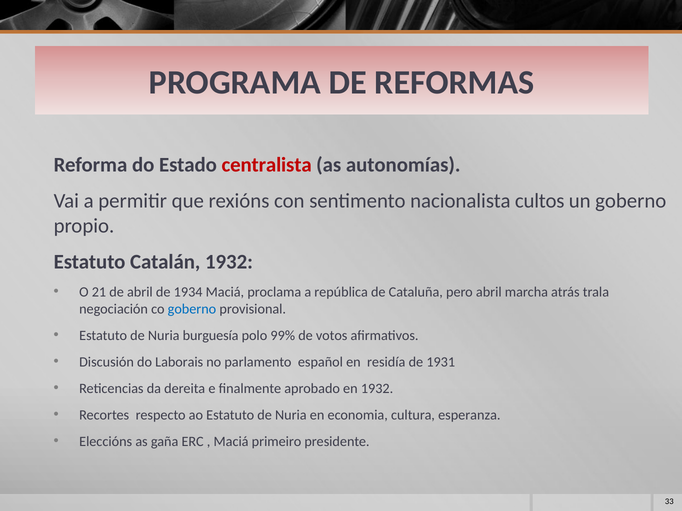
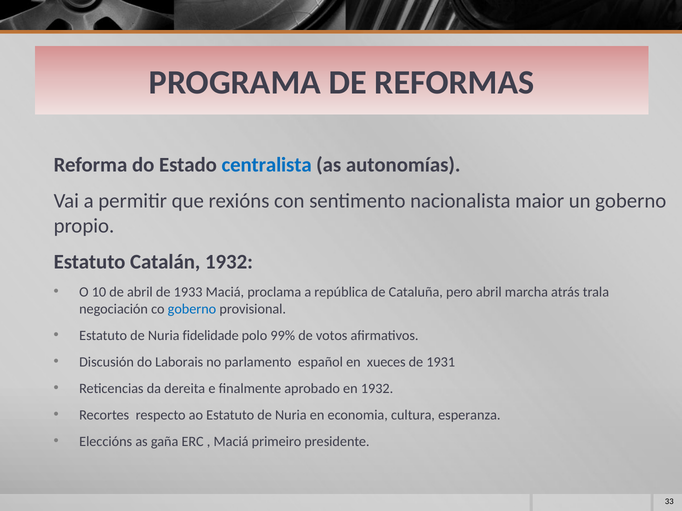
centralista colour: red -> blue
cultos: cultos -> maior
21: 21 -> 10
1934: 1934 -> 1933
burguesía: burguesía -> fidelidade
residía: residía -> xueces
